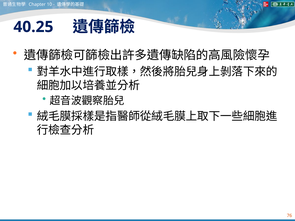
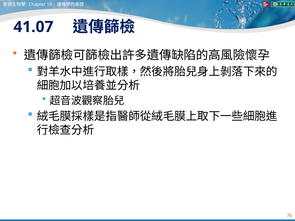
40.25: 40.25 -> 41.07
